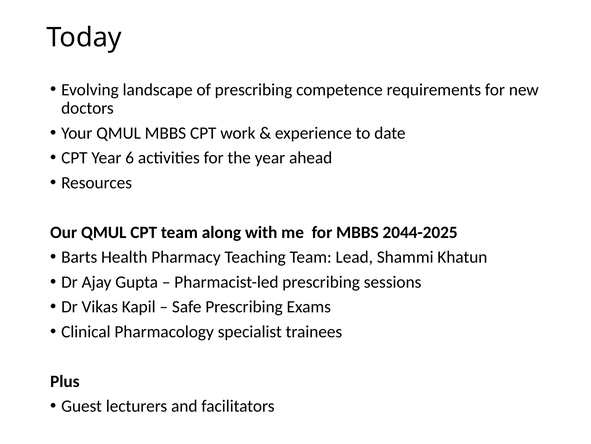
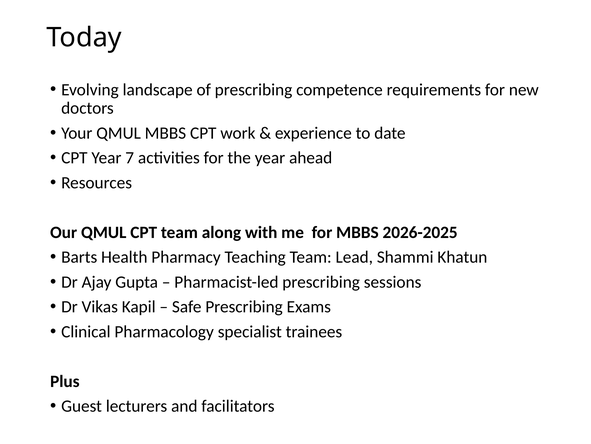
6: 6 -> 7
2044-2025: 2044-2025 -> 2026-2025
